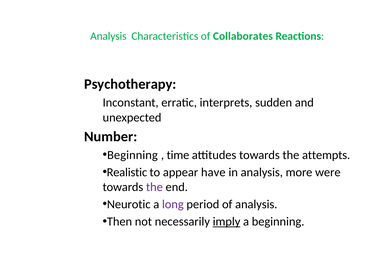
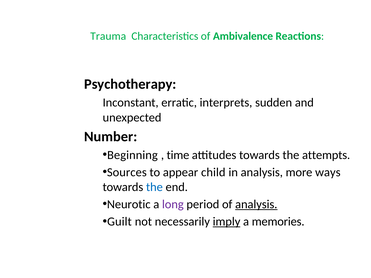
Analysis at (108, 36): Analysis -> Trauma
Collaborates: Collaborates -> Ambivalence
Realistic: Realistic -> Sources
have: have -> child
were: were -> ways
the at (154, 187) colour: purple -> blue
analysis at (256, 205) underline: none -> present
Then: Then -> Guilt
a beginning: beginning -> memories
